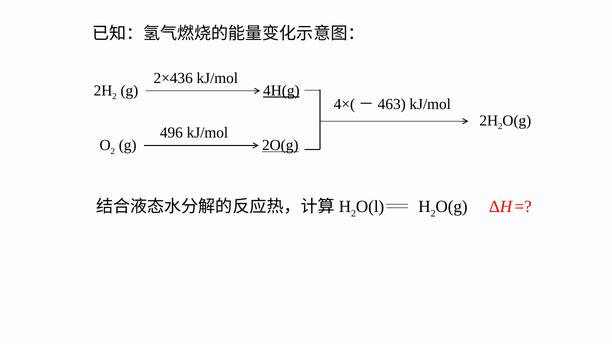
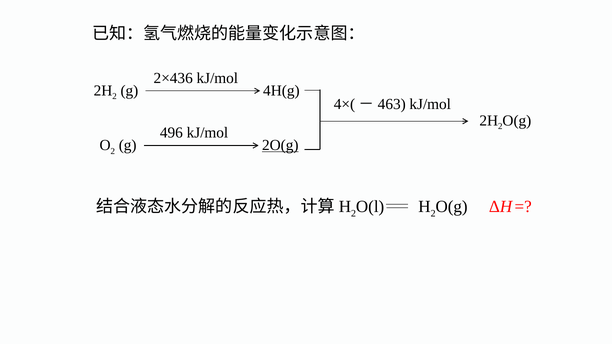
4H(g underline: present -> none
